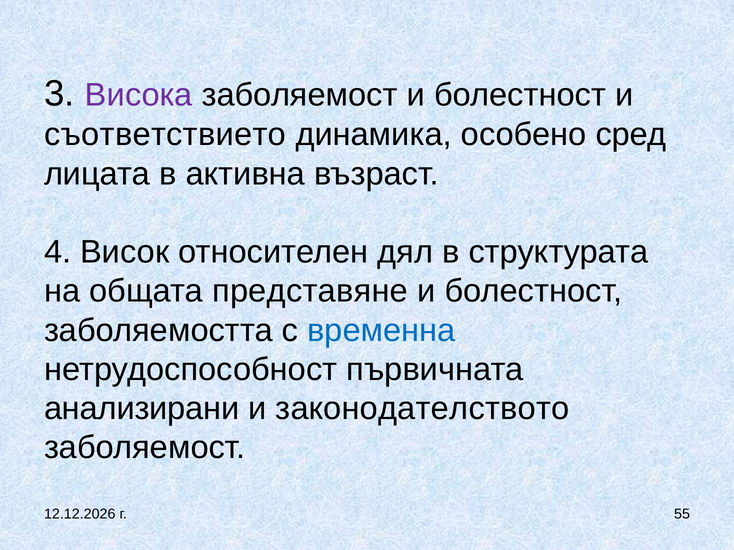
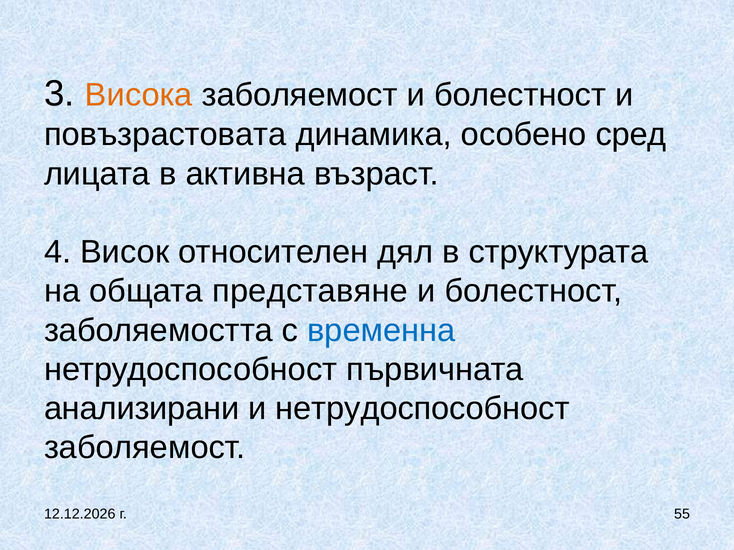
Висока colour: purple -> orange
съответствието: съответствието -> повъзрастовата
и законодателството: законодателството -> нетрудоспособност
